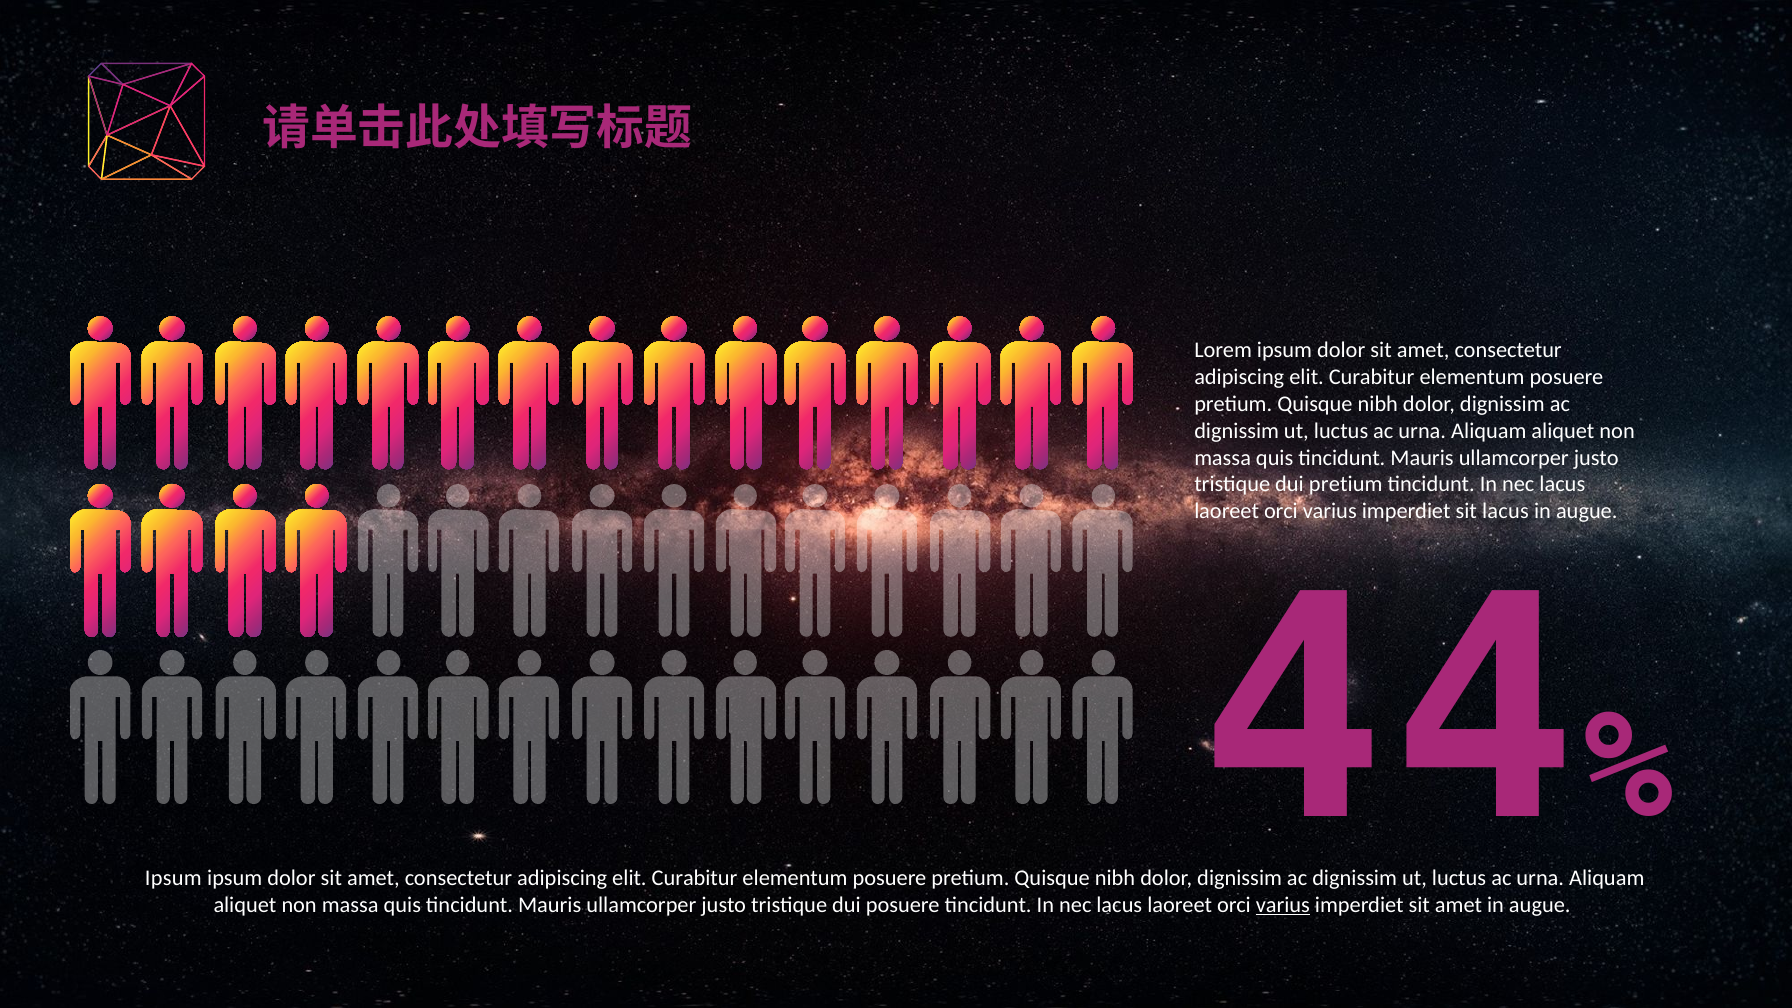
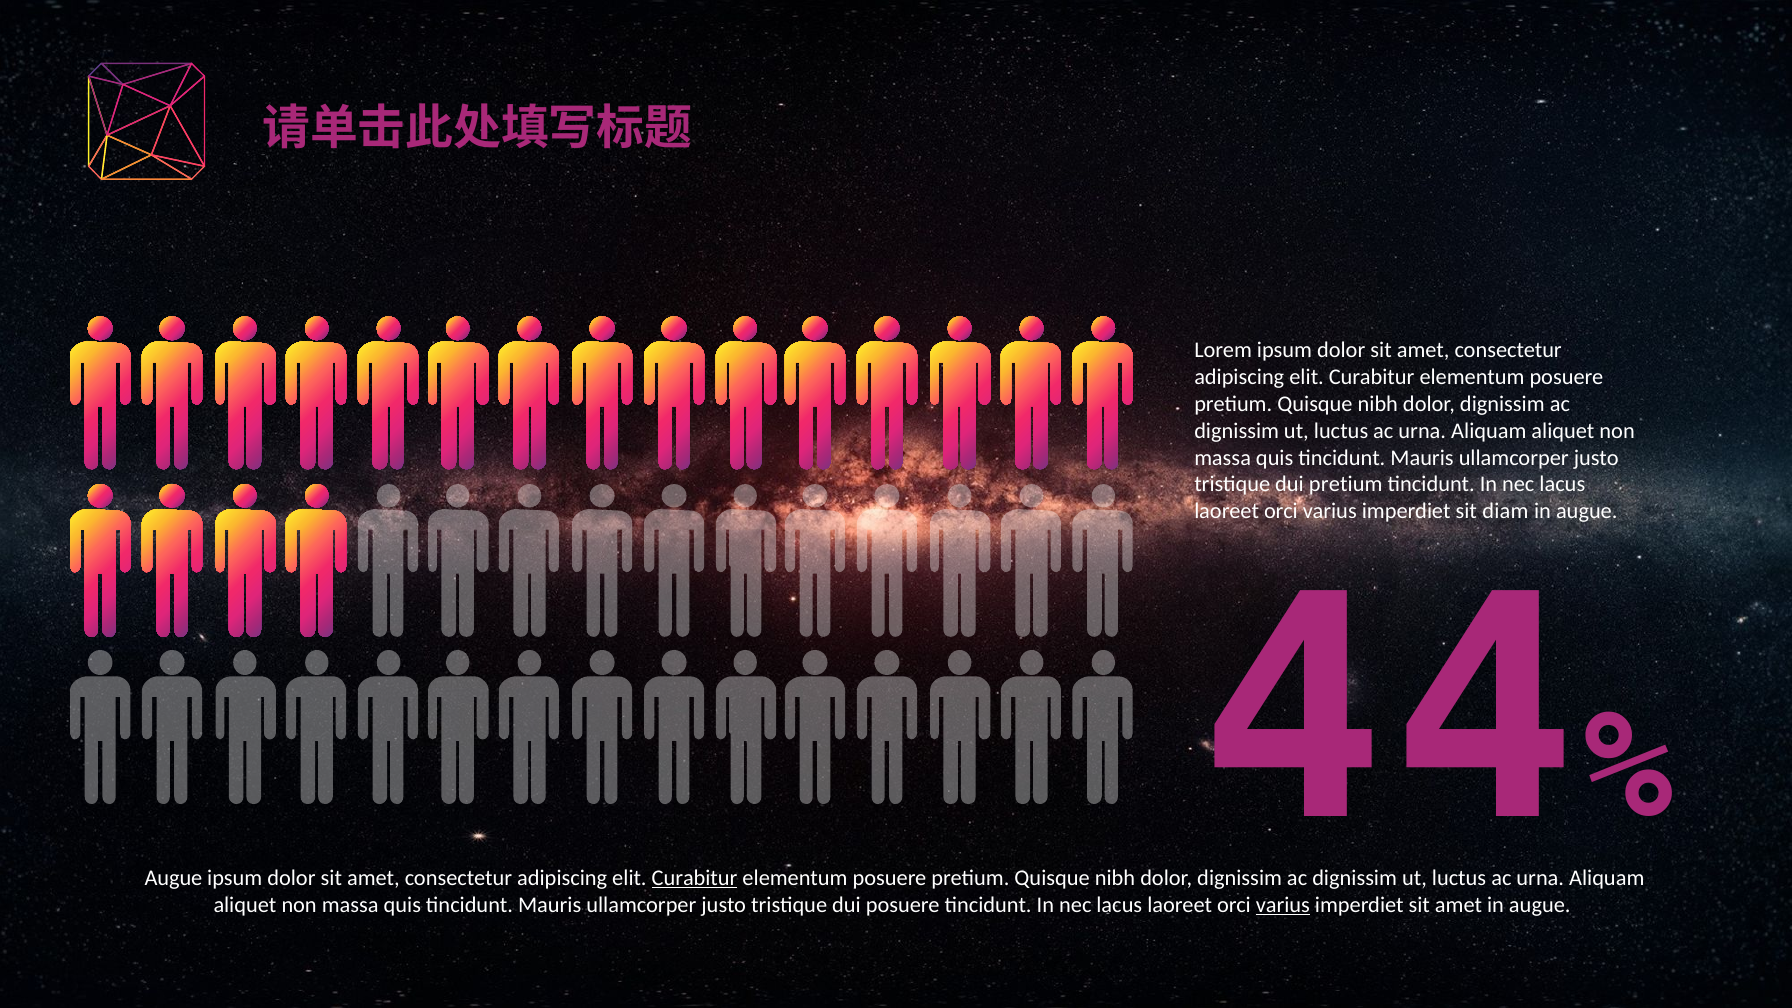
sit lacus: lacus -> diam
Ipsum at (173, 878): Ipsum -> Augue
Curabitur at (695, 878) underline: none -> present
